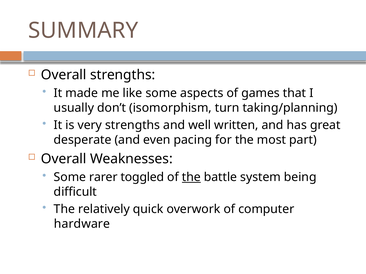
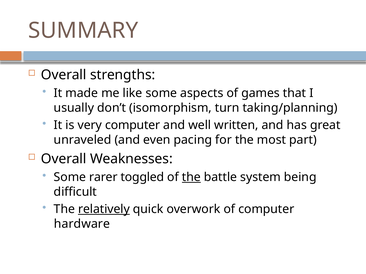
very strengths: strengths -> computer
desperate: desperate -> unraveled
relatively underline: none -> present
